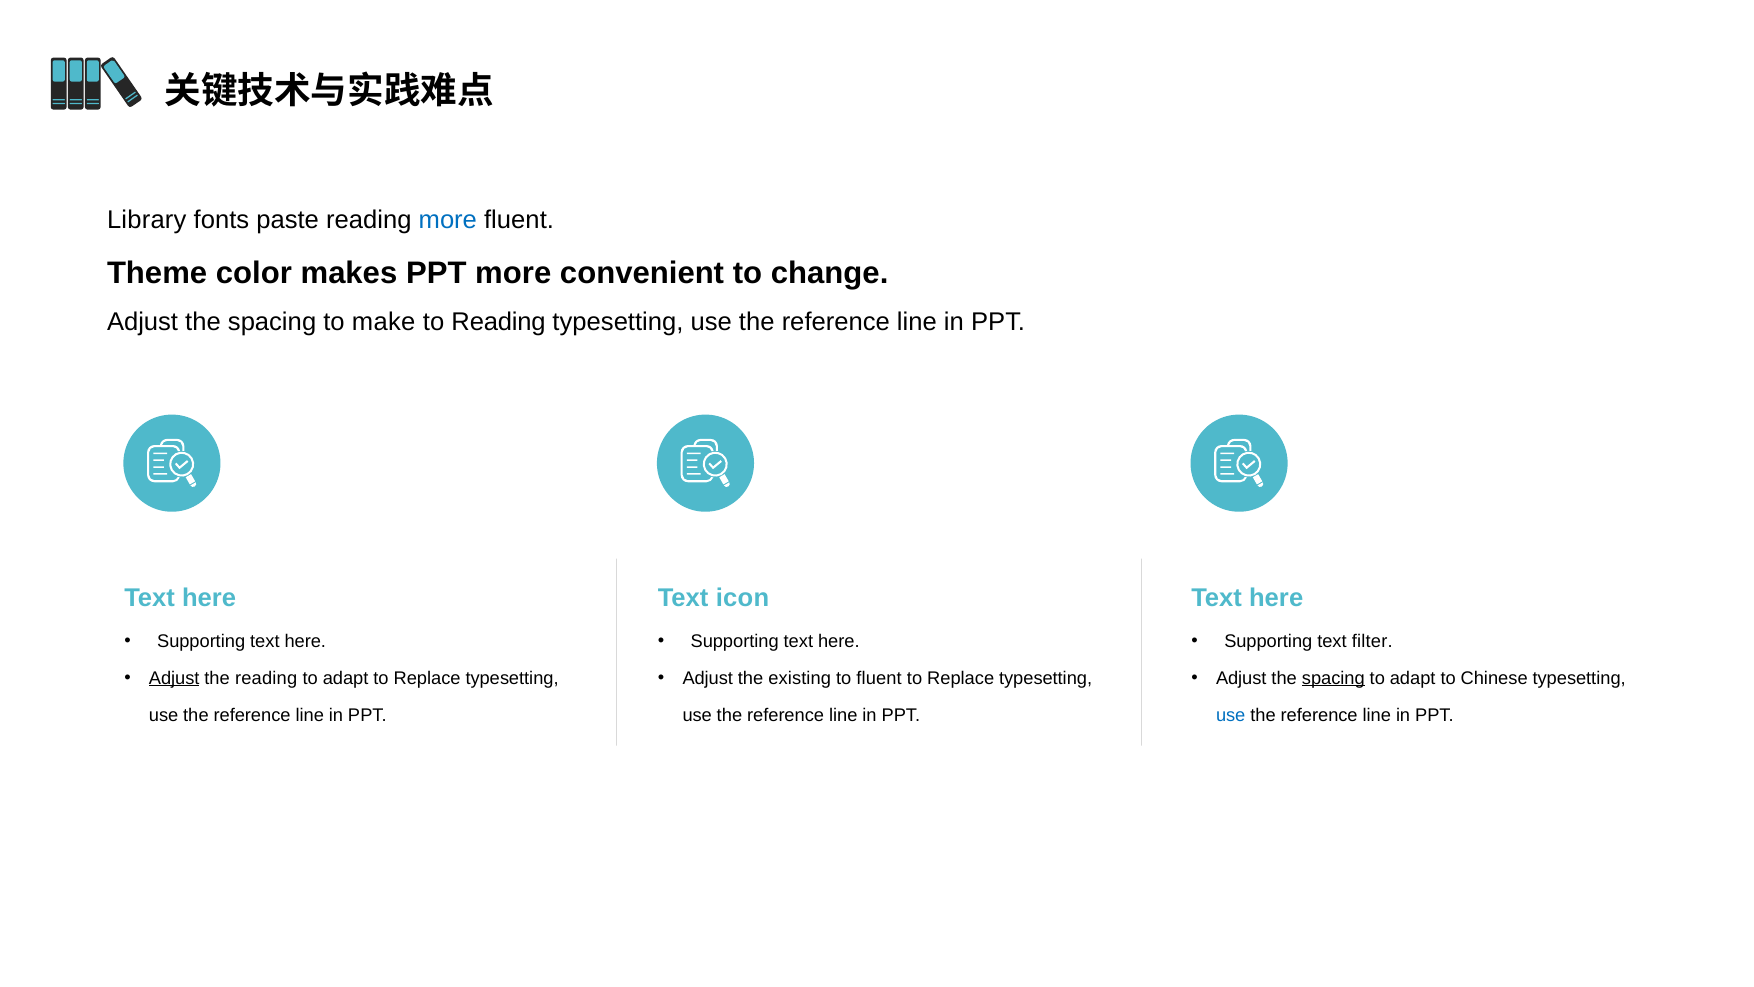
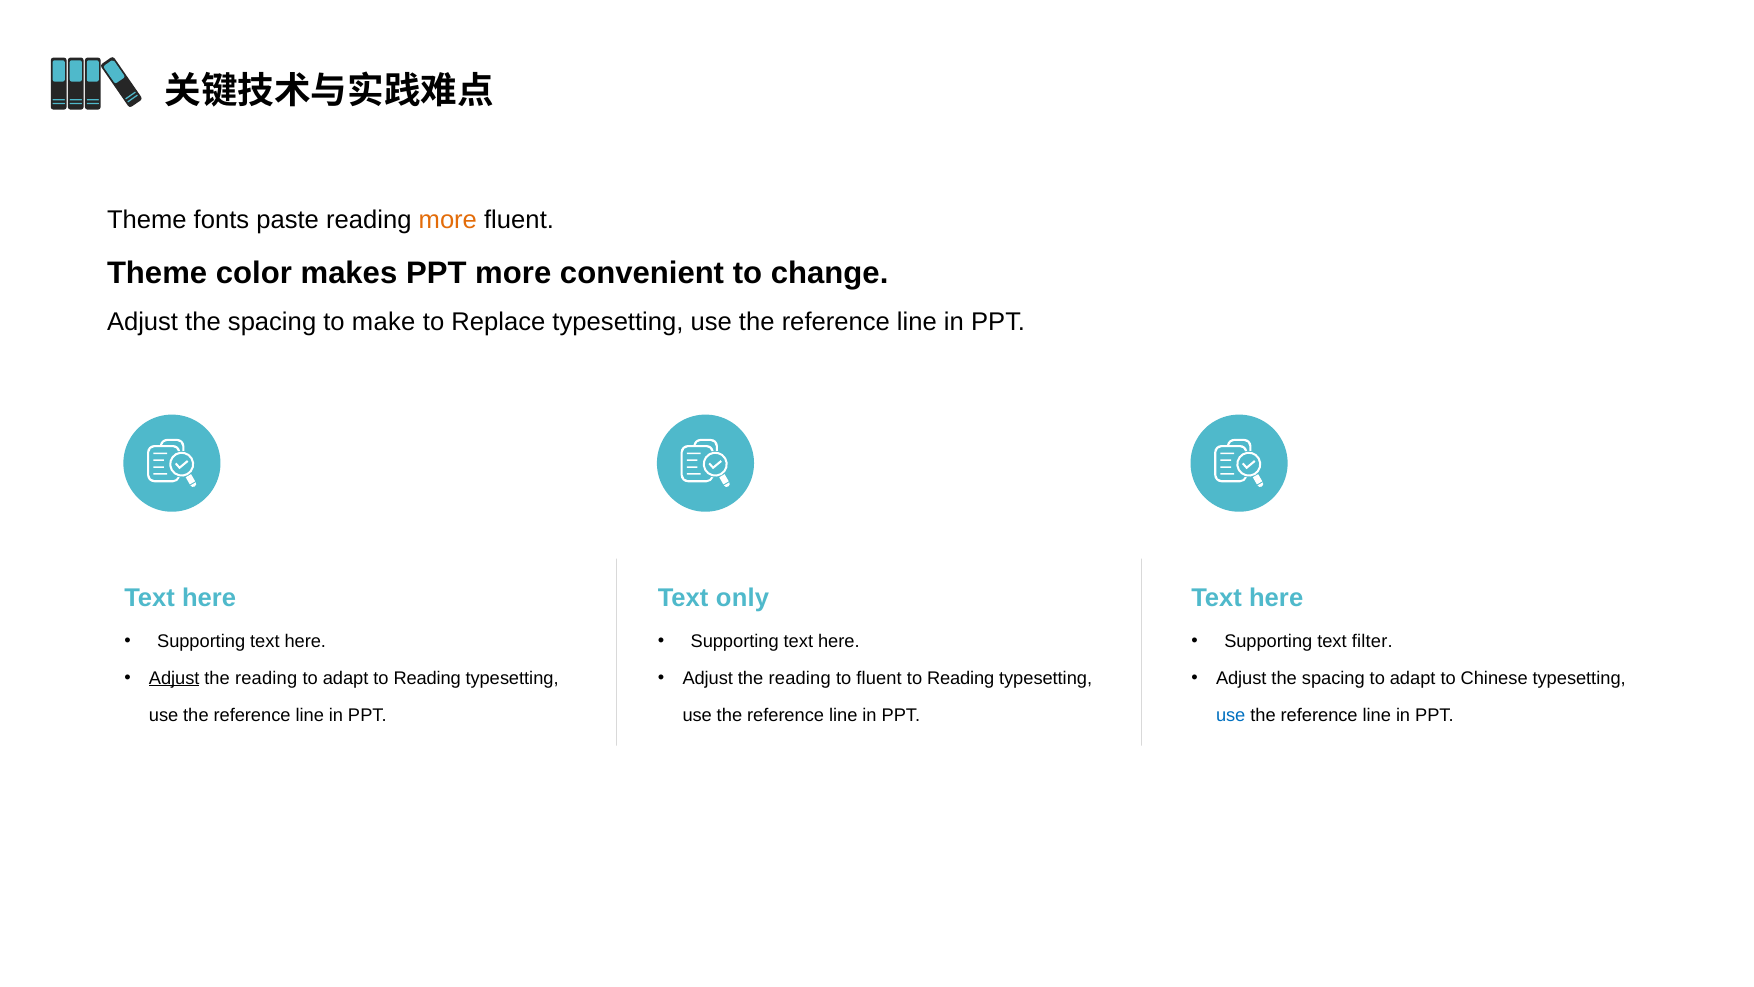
Library at (147, 220): Library -> Theme
more at (448, 220) colour: blue -> orange
to Reading: Reading -> Replace
icon: icon -> only
adapt to Replace: Replace -> Reading
existing at (800, 678): existing -> reading
Replace at (961, 678): Replace -> Reading
spacing at (1333, 678) underline: present -> none
